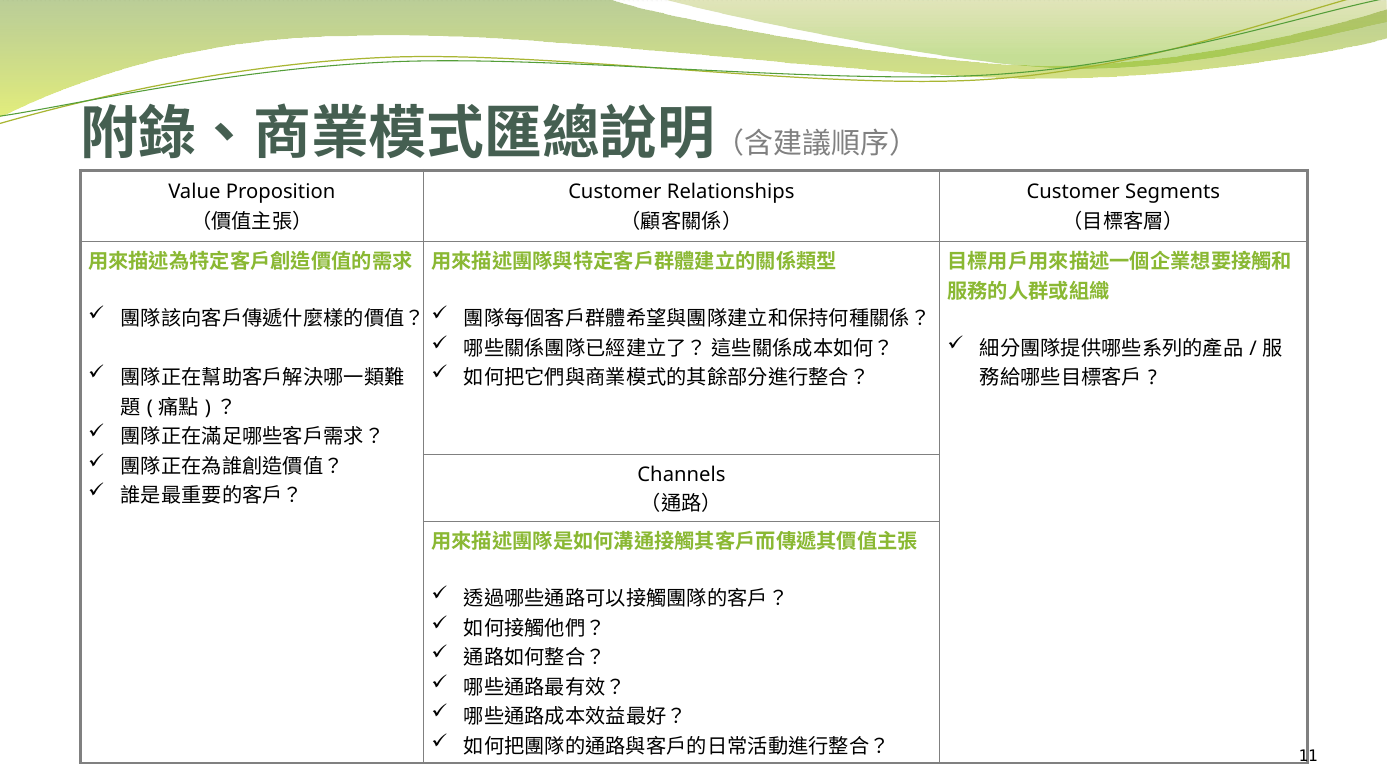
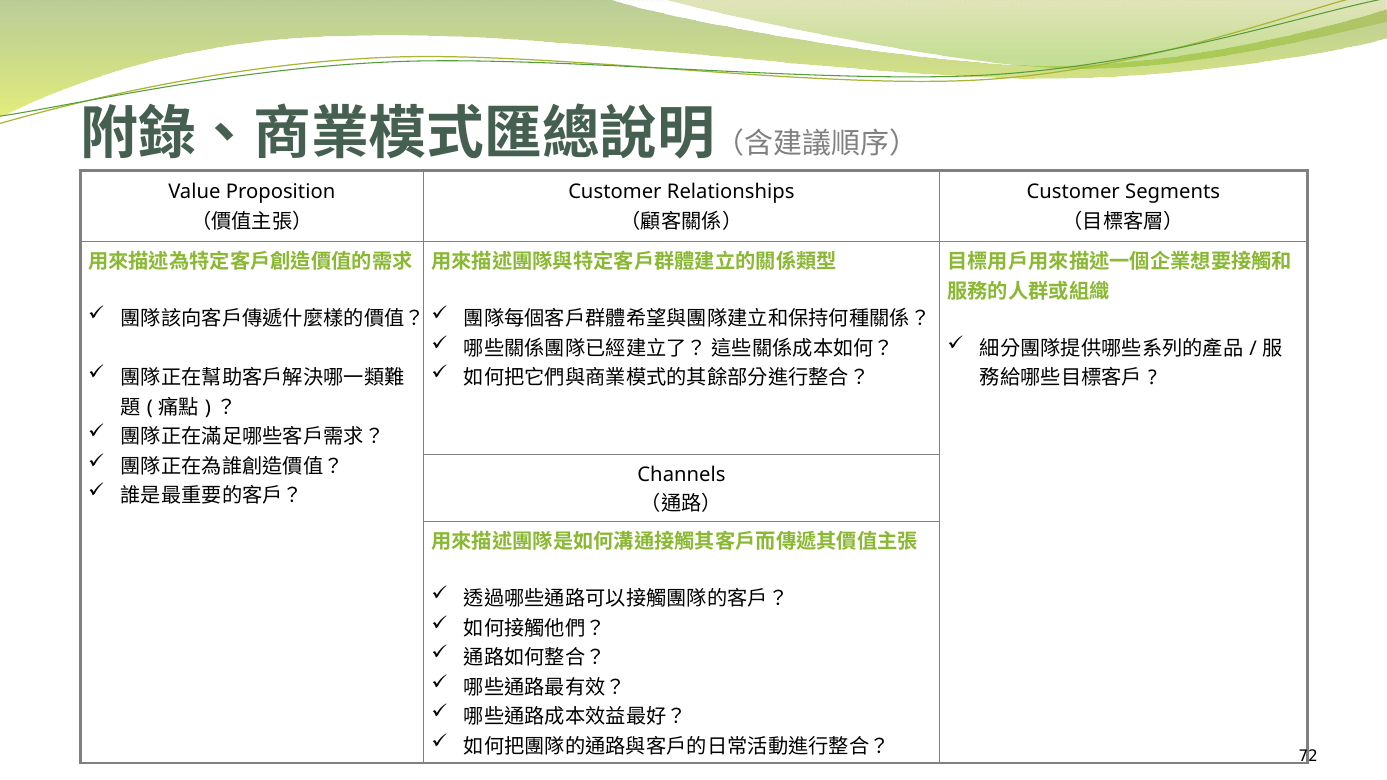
11: 11 -> 72
